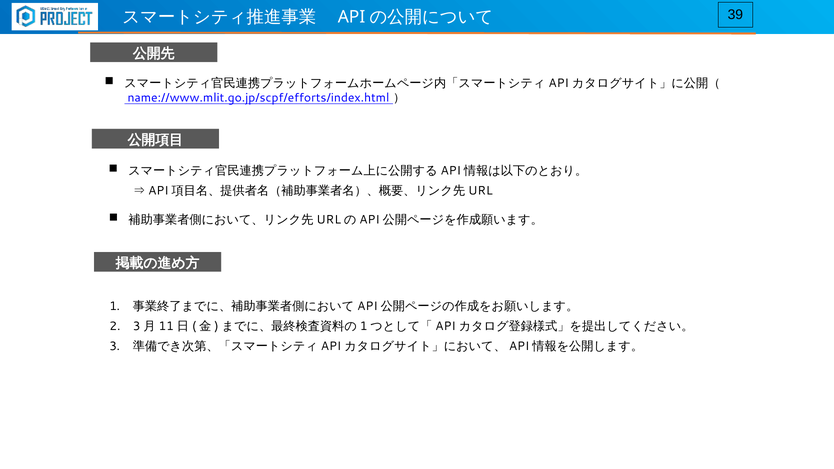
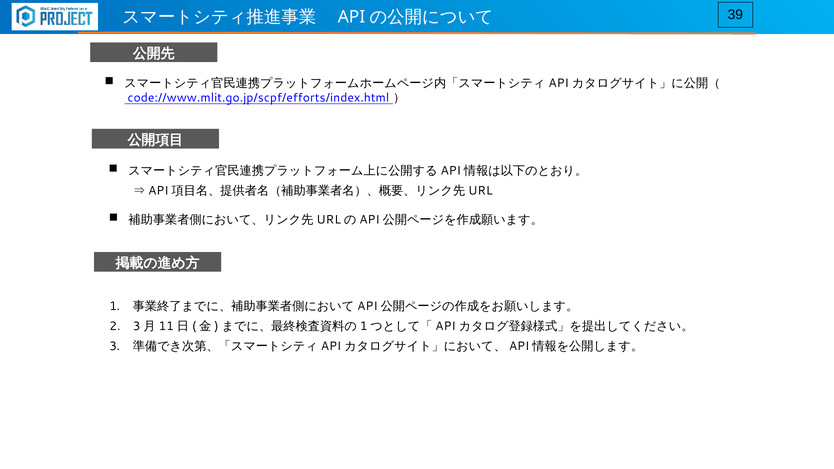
name://www.mlit.go.jp/scpf/efforts/index.html: name://www.mlit.go.jp/scpf/efforts/index.html -> code://www.mlit.go.jp/scpf/efforts/index.html
